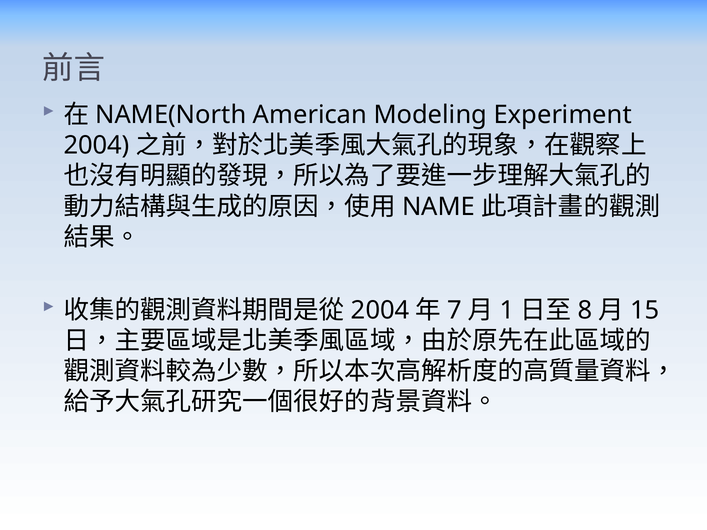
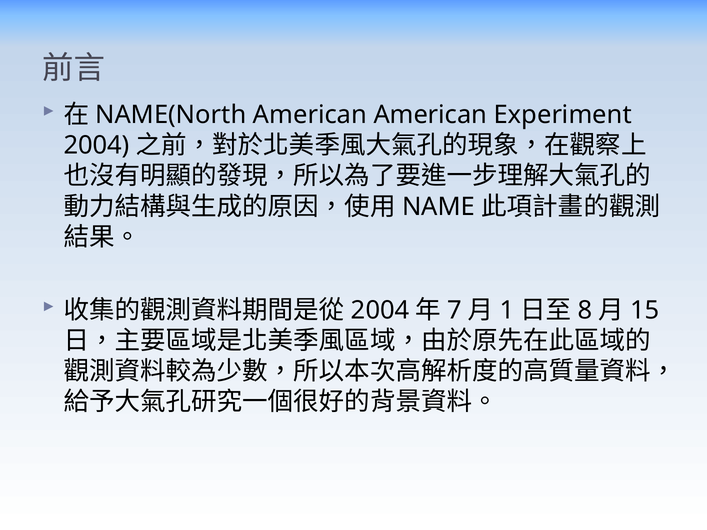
American Modeling: Modeling -> American
